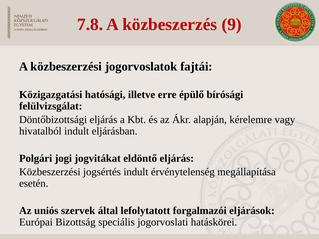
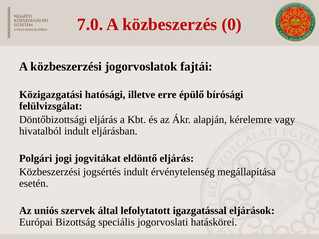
7.8: 7.8 -> 7.0
9: 9 -> 0
forgalmazói: forgalmazói -> igazgatással
